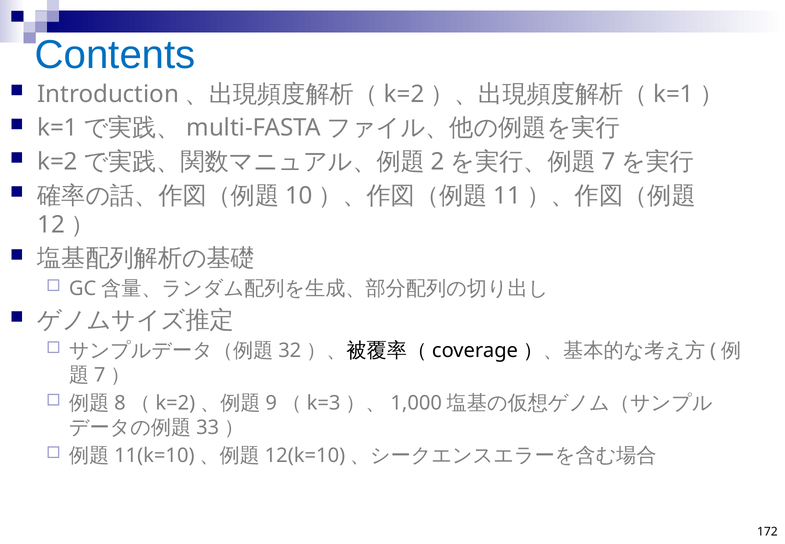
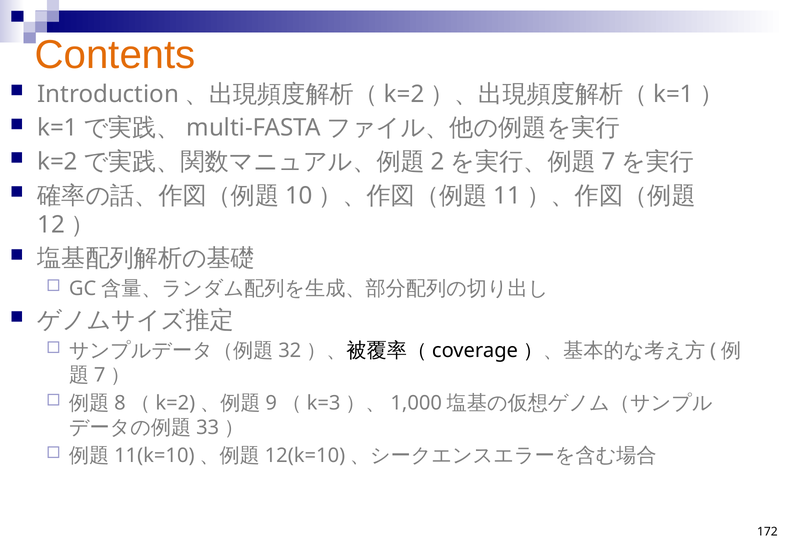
Contents colour: blue -> orange
